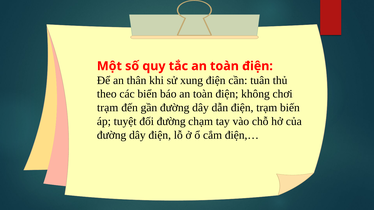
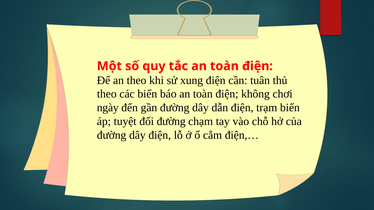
an thân: thân -> theo
trạm at (108, 108): trạm -> ngày
